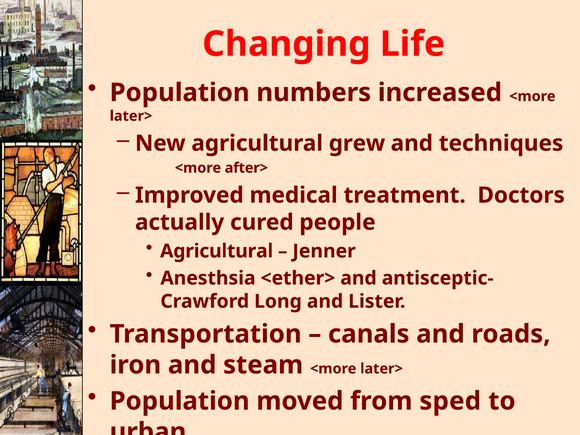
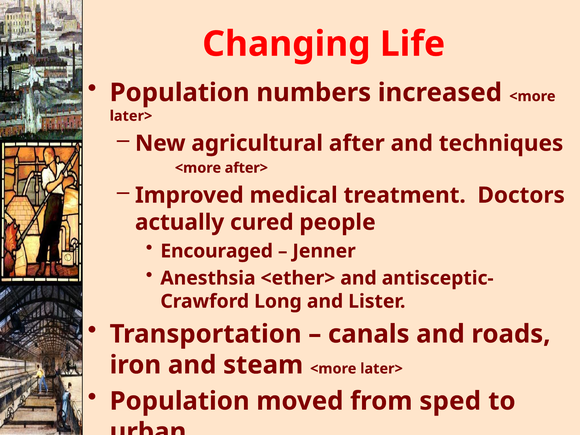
grew: grew -> after
Agricultural at (217, 251): Agricultural -> Encouraged
